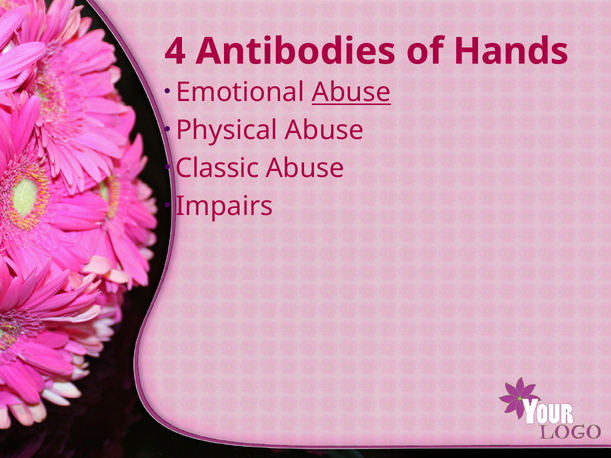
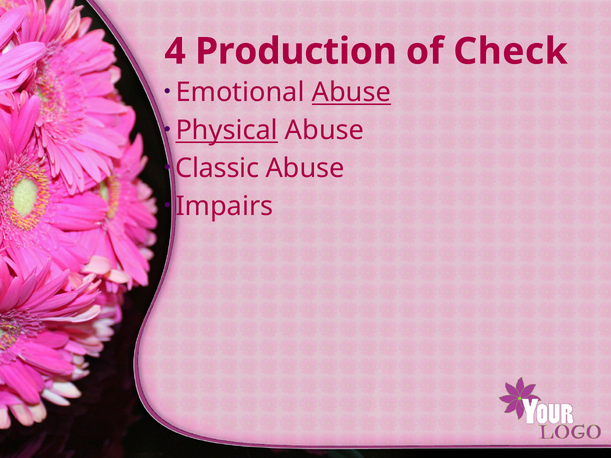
Antibodies: Antibodies -> Production
Hands: Hands -> Check
Physical underline: none -> present
